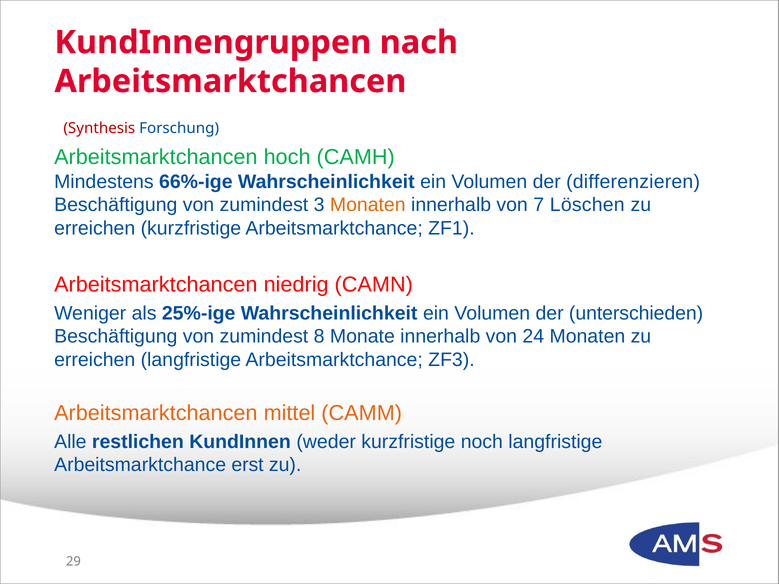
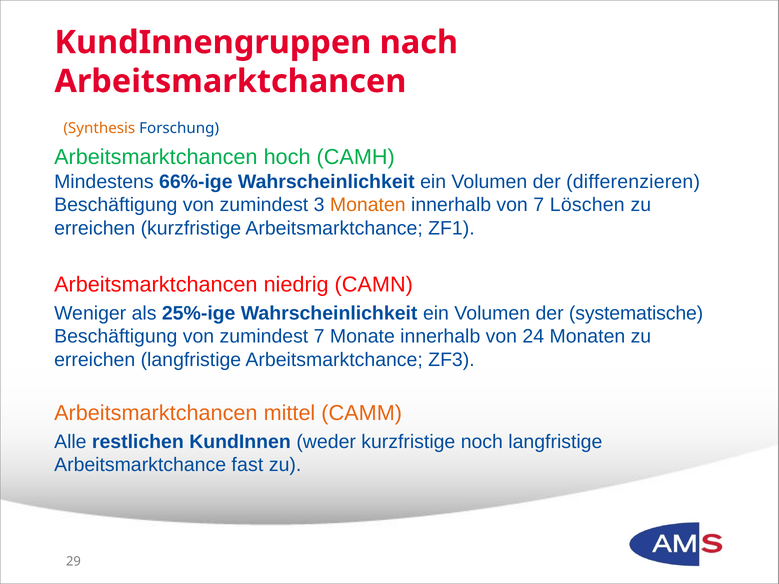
Synthesis colour: red -> orange
unterschieden: unterschieden -> systematische
zumindest 8: 8 -> 7
erst: erst -> fast
